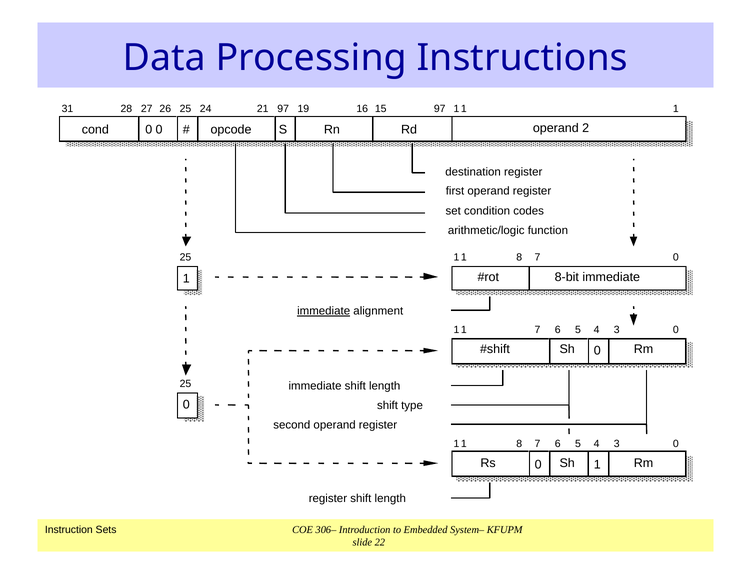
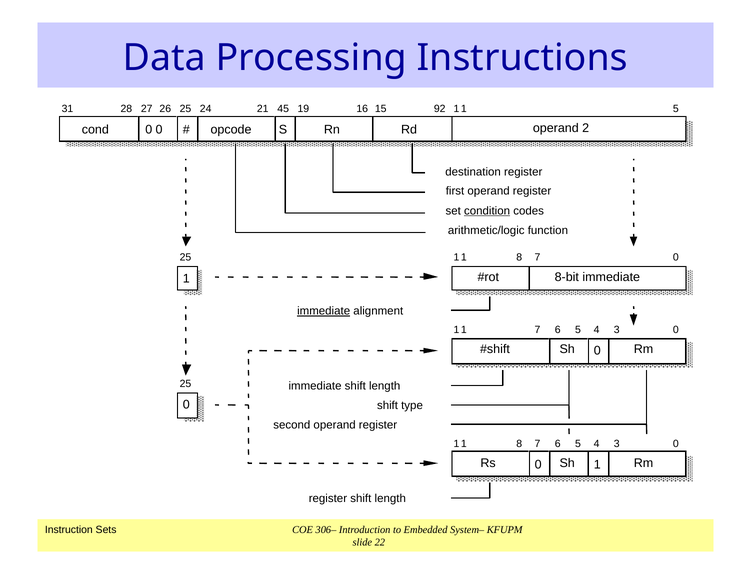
21 97: 97 -> 45
15 97: 97 -> 92
1 at (676, 109): 1 -> 5
condition underline: none -> present
